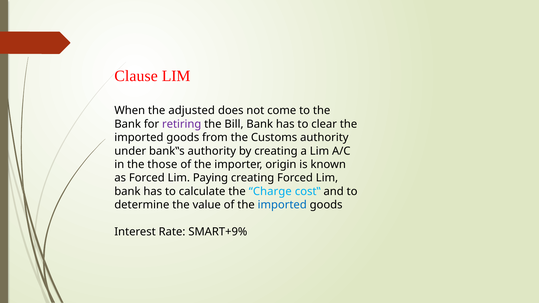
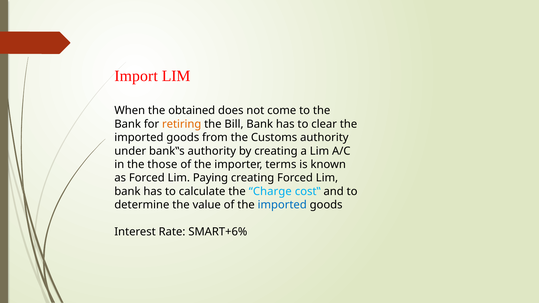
Clause: Clause -> Import
adjusted: adjusted -> obtained
retiring colour: purple -> orange
origin: origin -> terms
SMART+9%: SMART+9% -> SMART+6%
